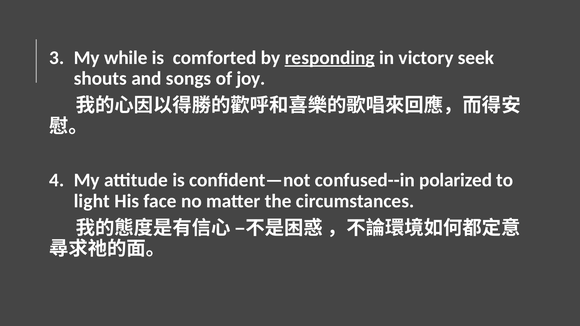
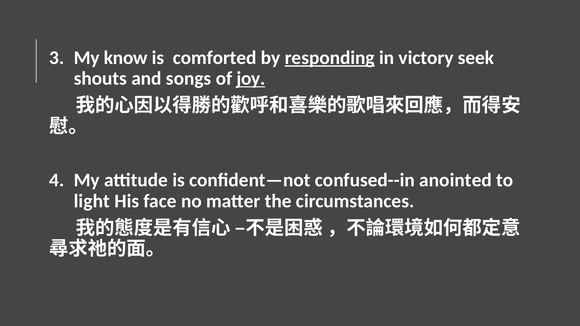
while: while -> know
joy underline: none -> present
polarized: polarized -> anointed
